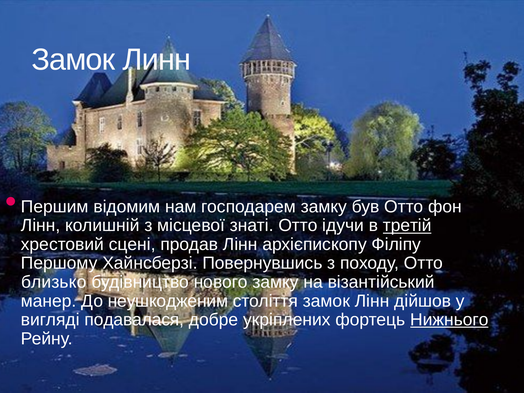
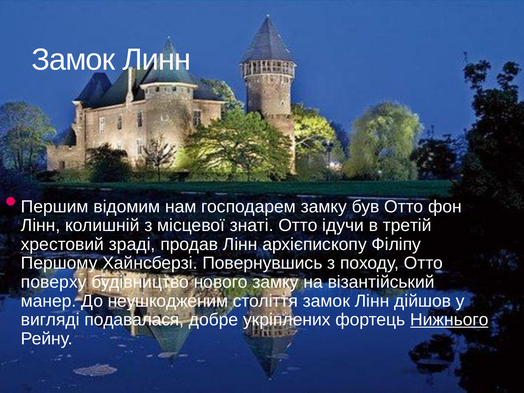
третій underline: present -> none
сцені: сцені -> зраді
близько: близько -> поверху
